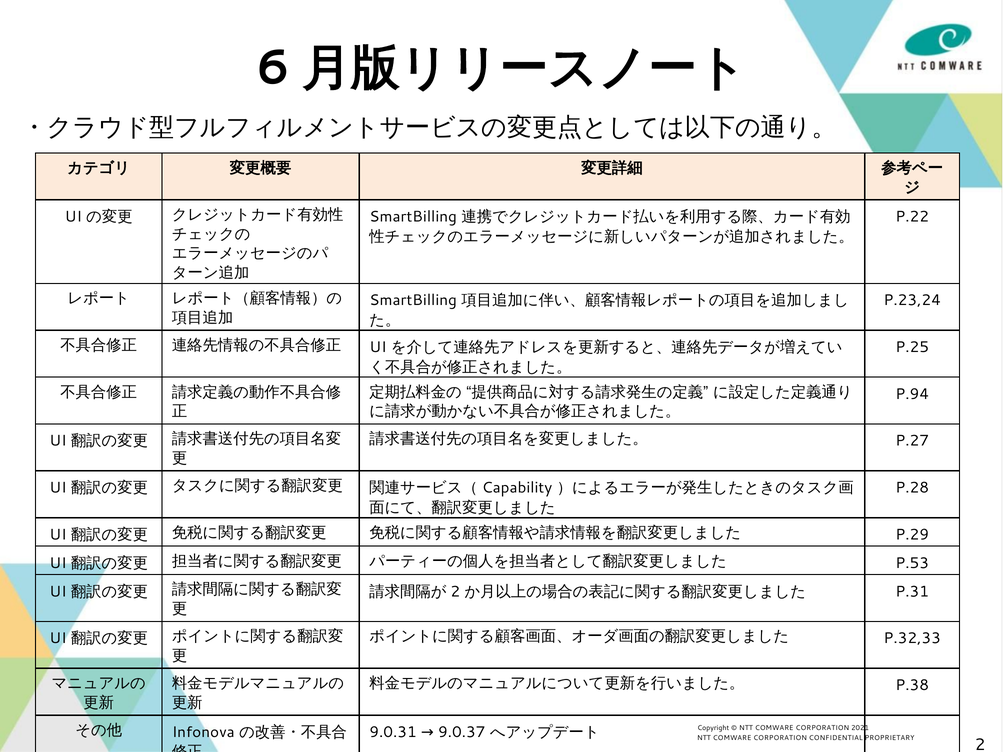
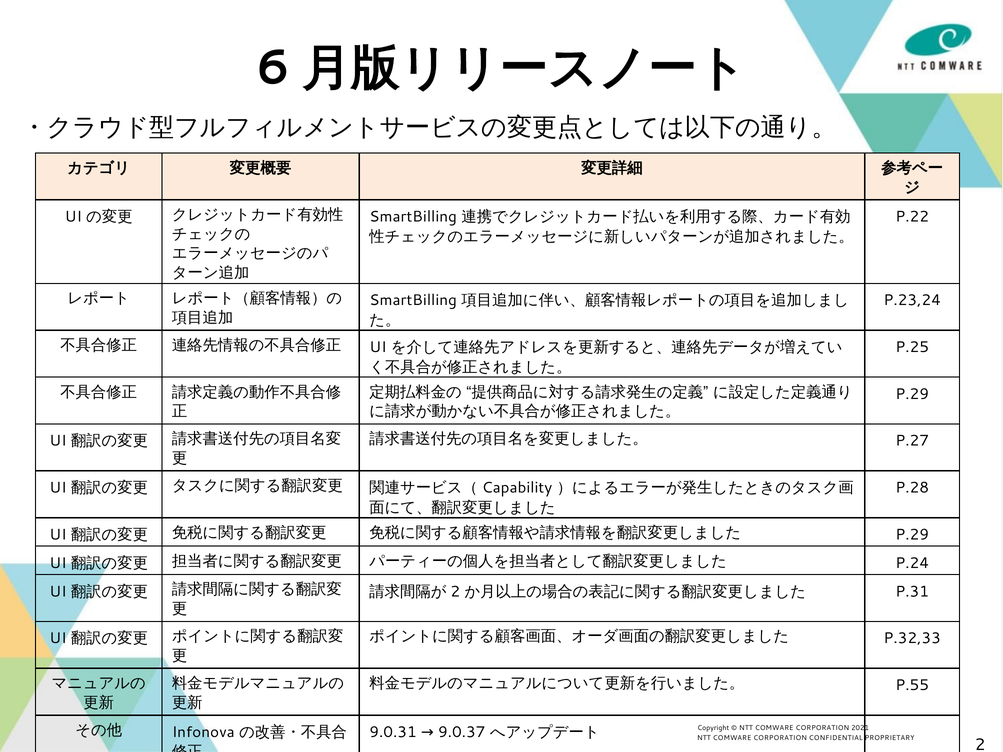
P.94 at (912, 394): P.94 -> P.29
P.53: P.53 -> P.24
P.38: P.38 -> P.55
